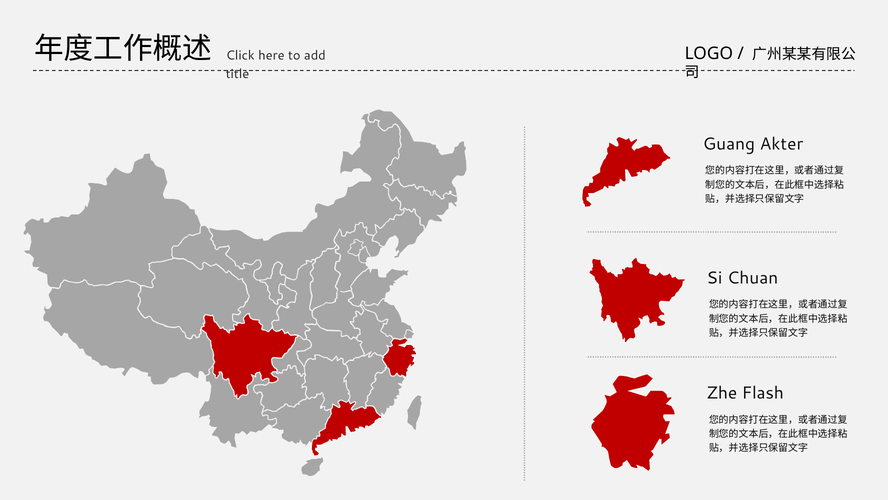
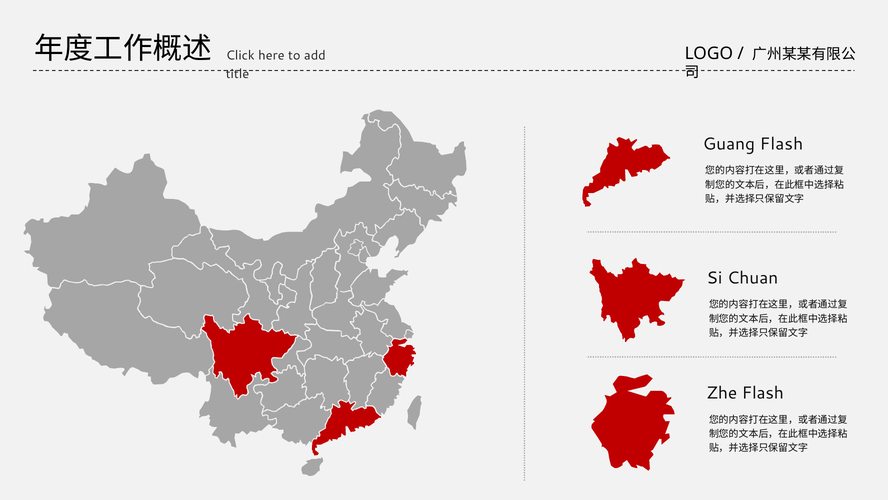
Guang Akter: Akter -> Flash
